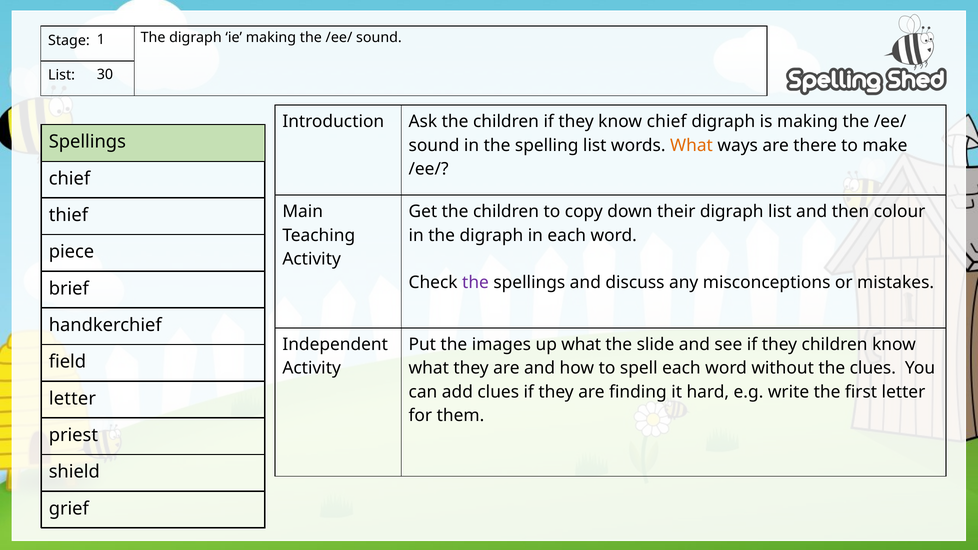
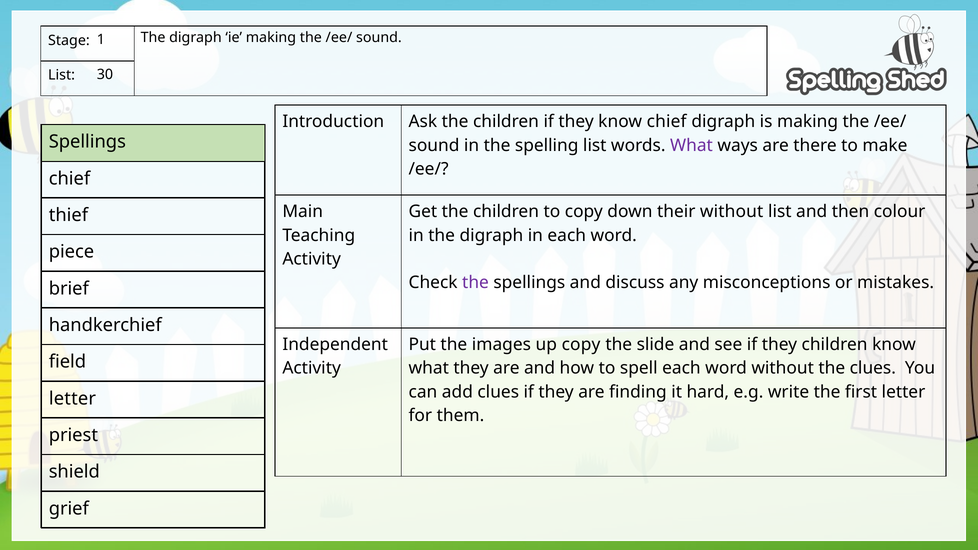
What at (691, 145) colour: orange -> purple
their digraph: digraph -> without
up what: what -> copy
